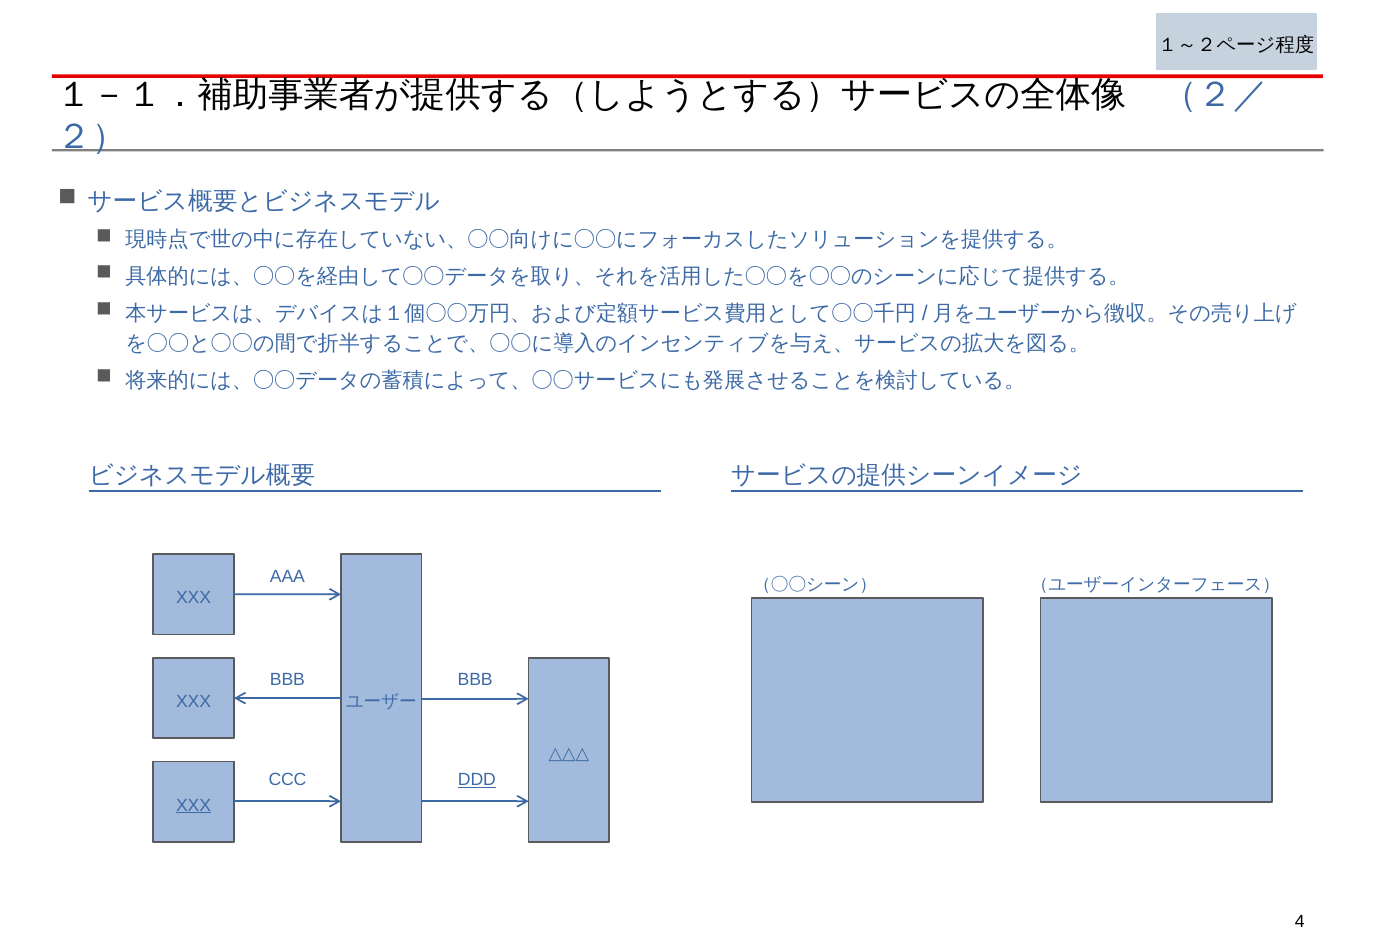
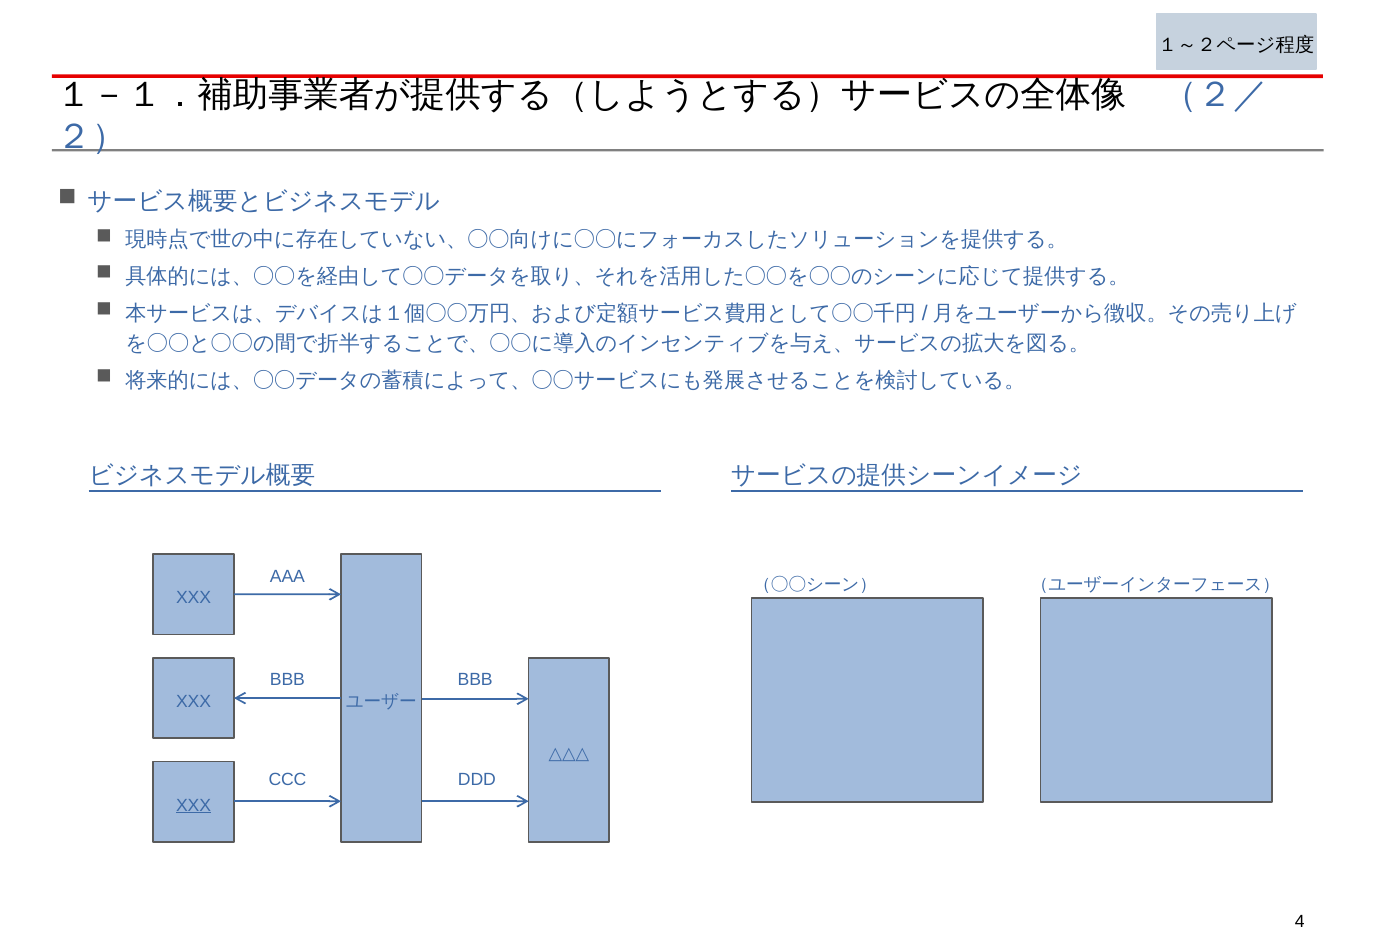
DDD underline: present -> none
